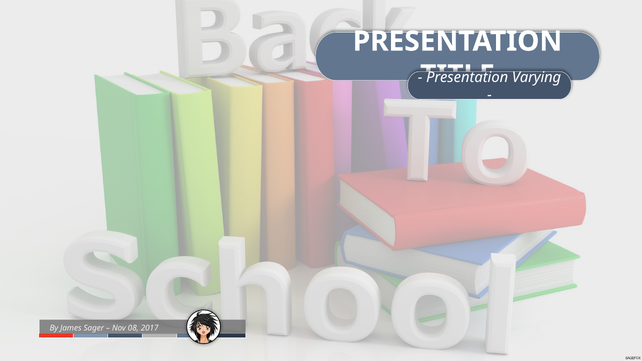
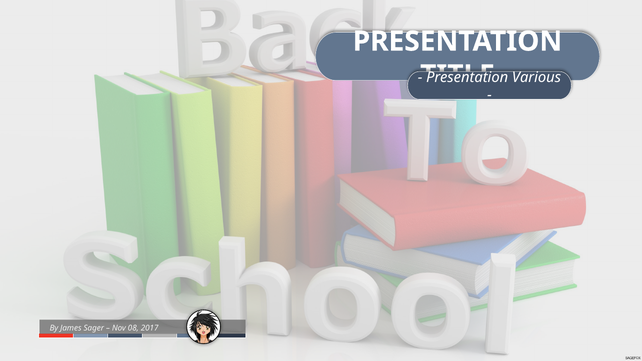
Varying: Varying -> Various
